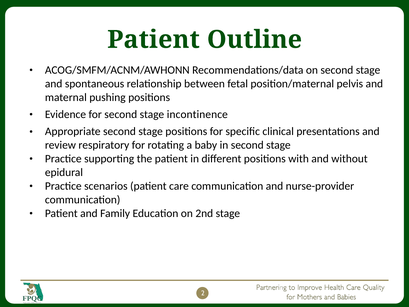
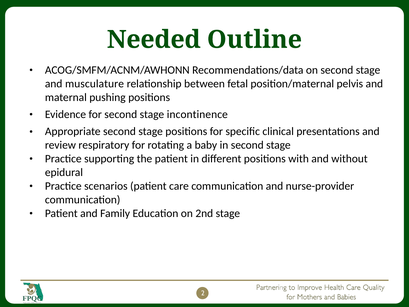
Patient at (154, 40): Patient -> Needed
spontaneous: spontaneous -> musculature
